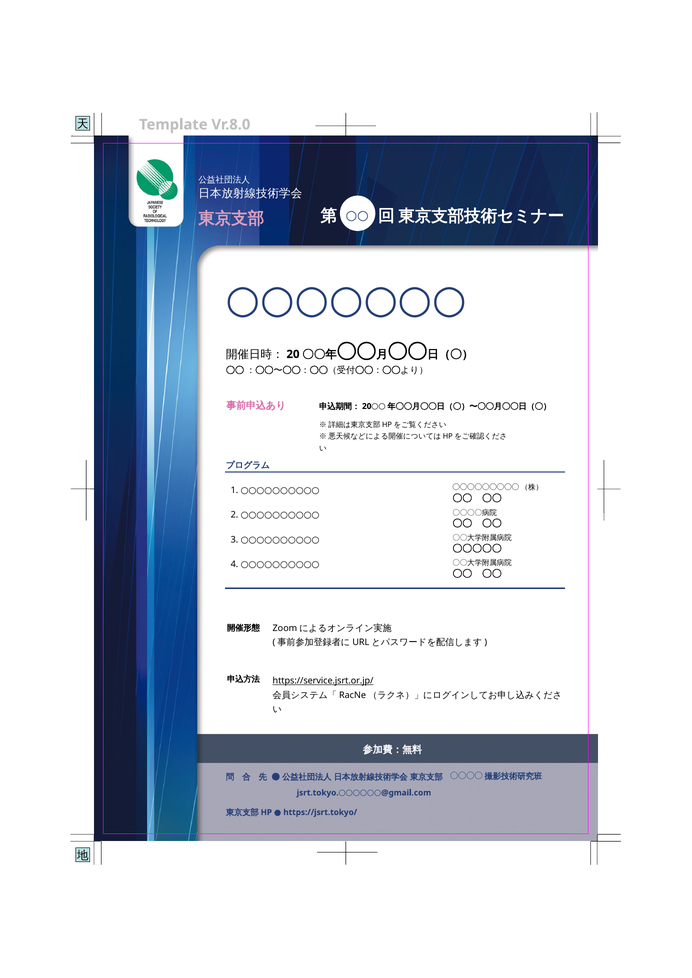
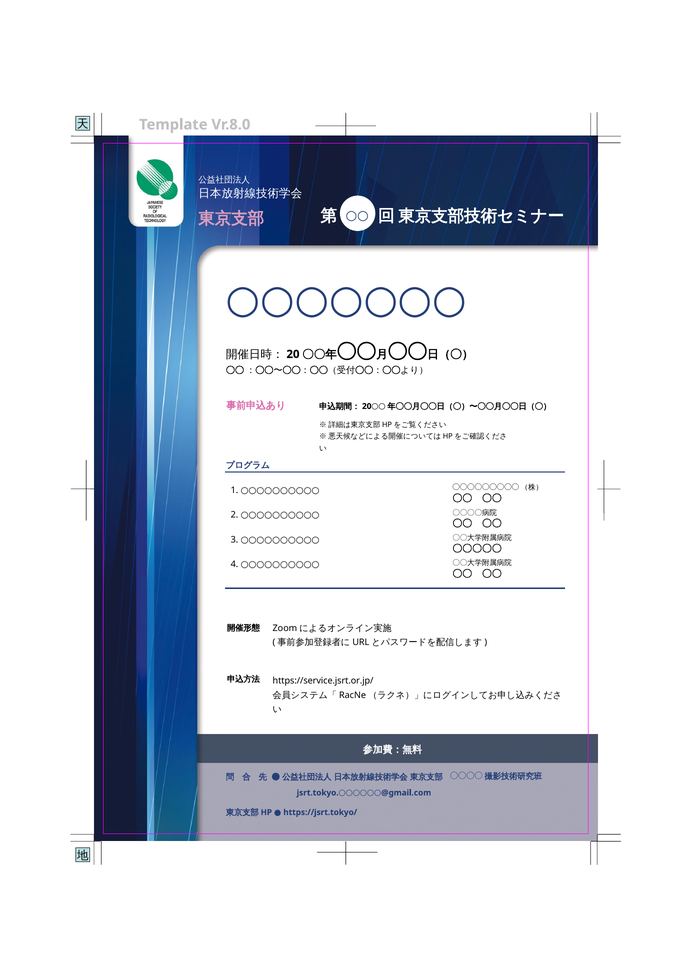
https://service.jsrt.or.jp/ underline: present -> none
